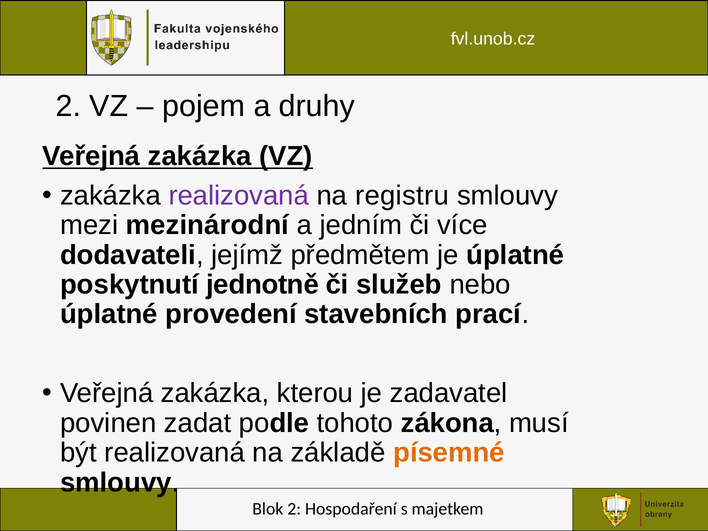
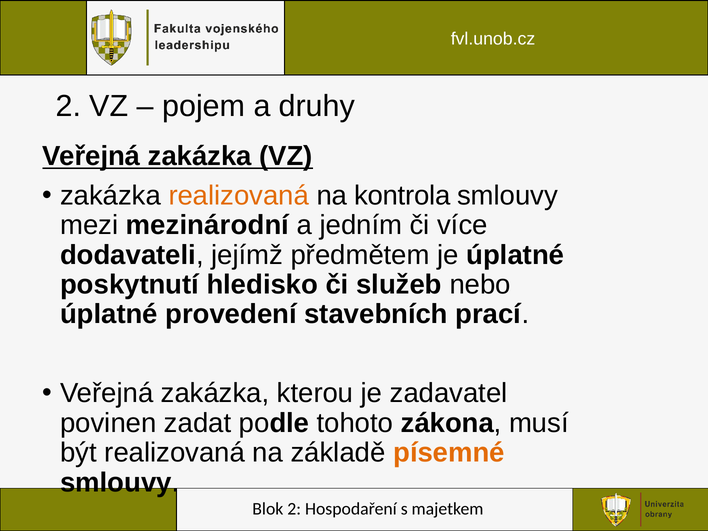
realizovaná at (239, 196) colour: purple -> orange
registru: registru -> kontrola
jednotně: jednotně -> hledisko
